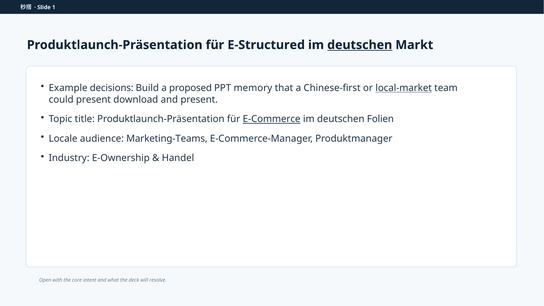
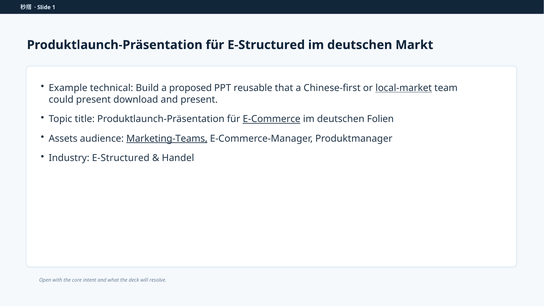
deutschen at (360, 45) underline: present -> none
decisions: decisions -> technical
memory: memory -> reusable
Locale: Locale -> Assets
Marketing-Teams underline: none -> present
Industry E-Ownership: E-Ownership -> E-Structured
